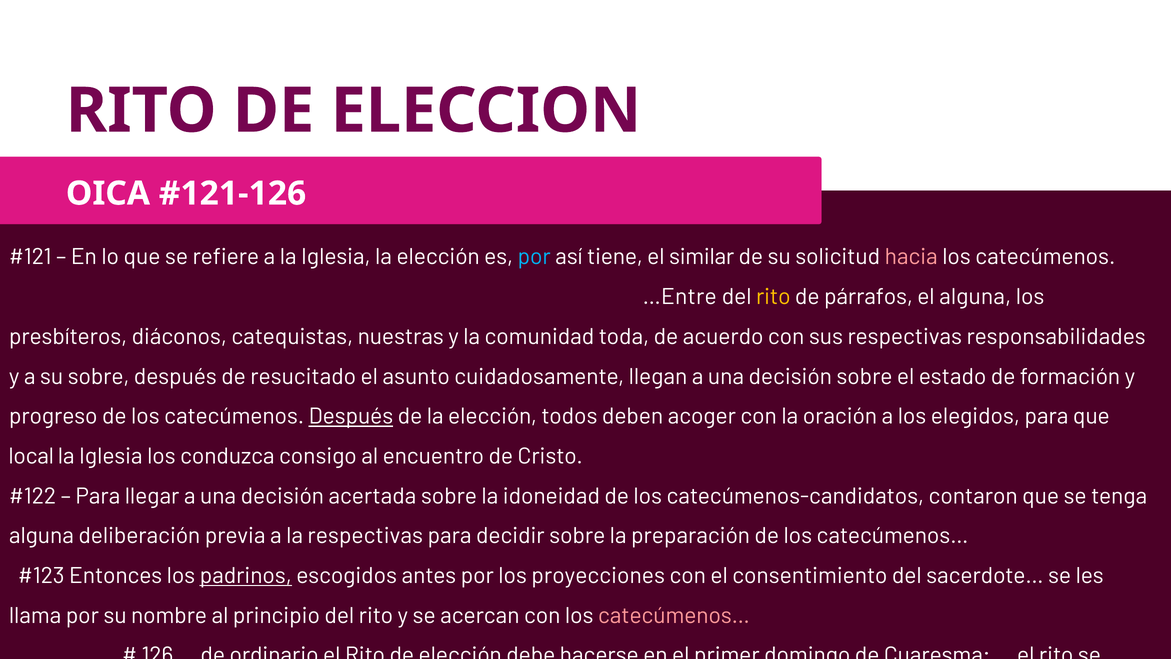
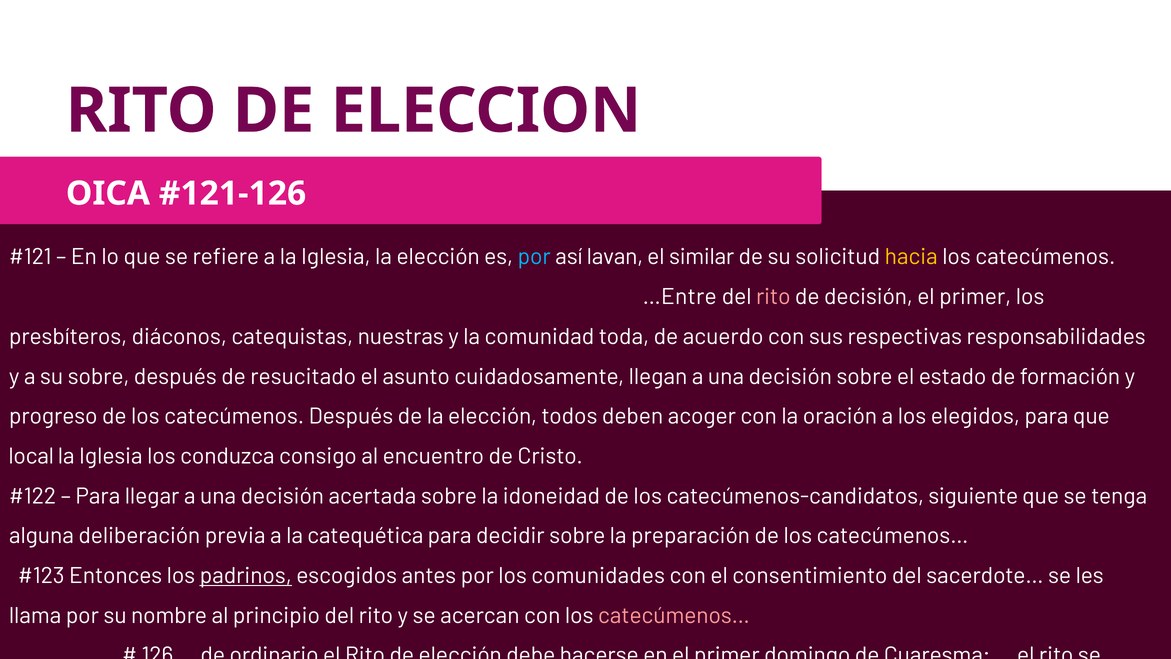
tiene: tiene -> lavan
hacia colour: pink -> yellow
rito at (773, 297) colour: yellow -> pink
de párrafos: párrafos -> decisión
alguna at (975, 297): alguna -> primer
Después at (351, 416) underline: present -> none
contaron: contaron -> siguiente
la respectivas: respectivas -> catequética
proyecciones: proyecciones -> comunidades
